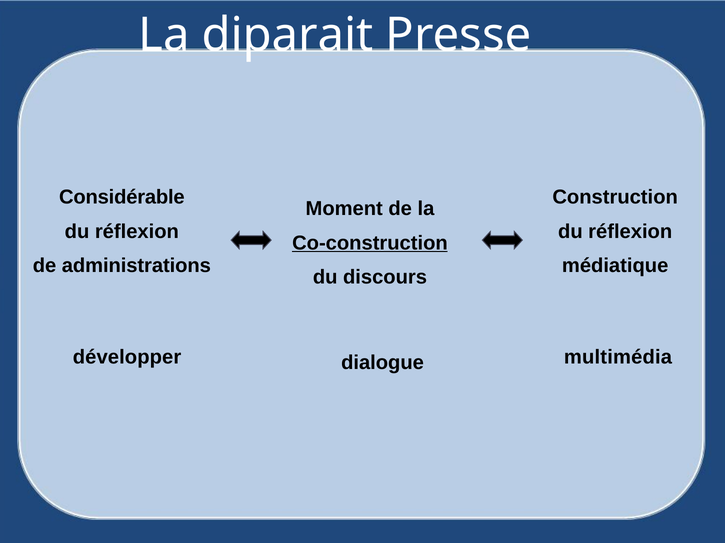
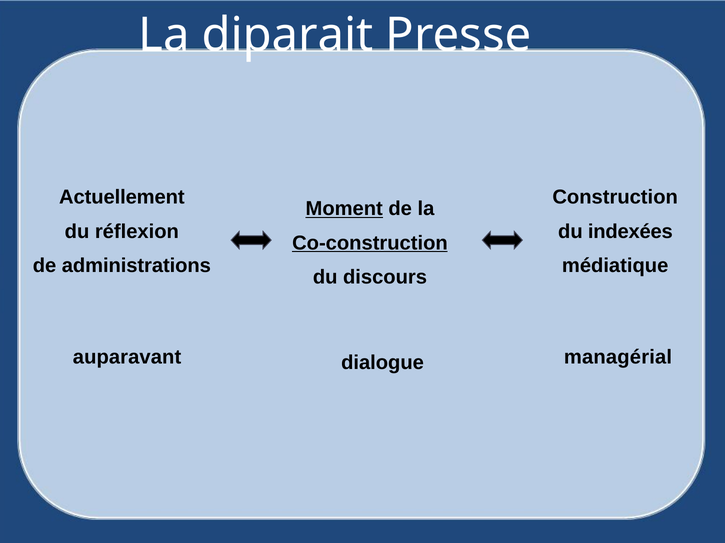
Considérable: Considérable -> Actuellement
Moment underline: none -> present
réflexion at (630, 232): réflexion -> indexées
développer: développer -> auparavant
multimédia: multimédia -> managérial
